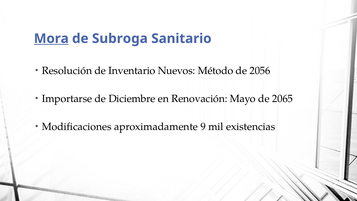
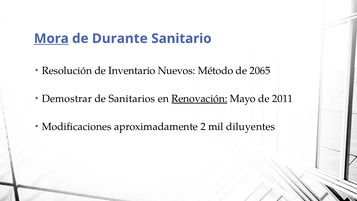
Subroga: Subroga -> Durante
2056: 2056 -> 2065
Importarse: Importarse -> Demostrar
Diciembre: Diciembre -> Sanitarios
Renovación underline: none -> present
2065: 2065 -> 2011
9: 9 -> 2
existencias: existencias -> diluyentes
